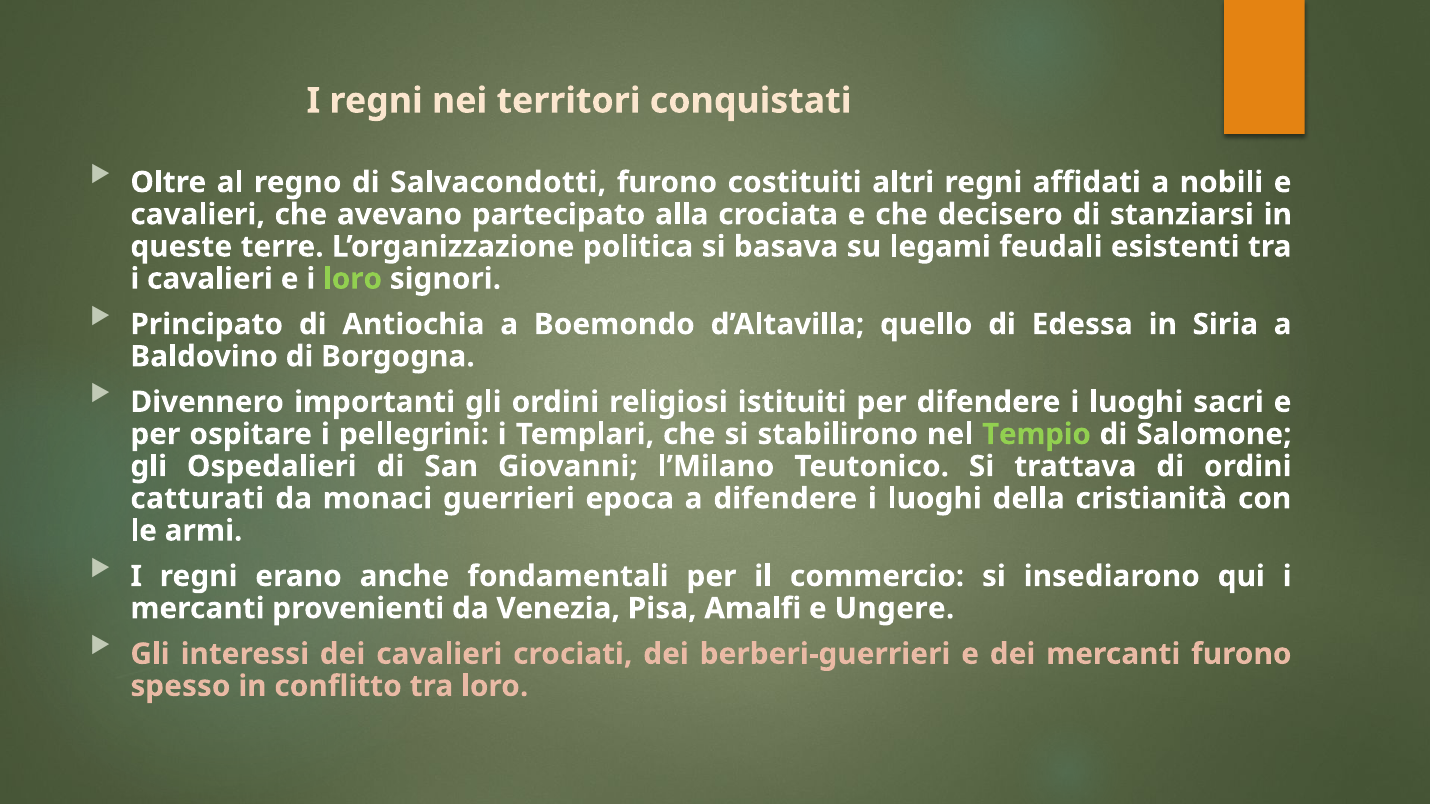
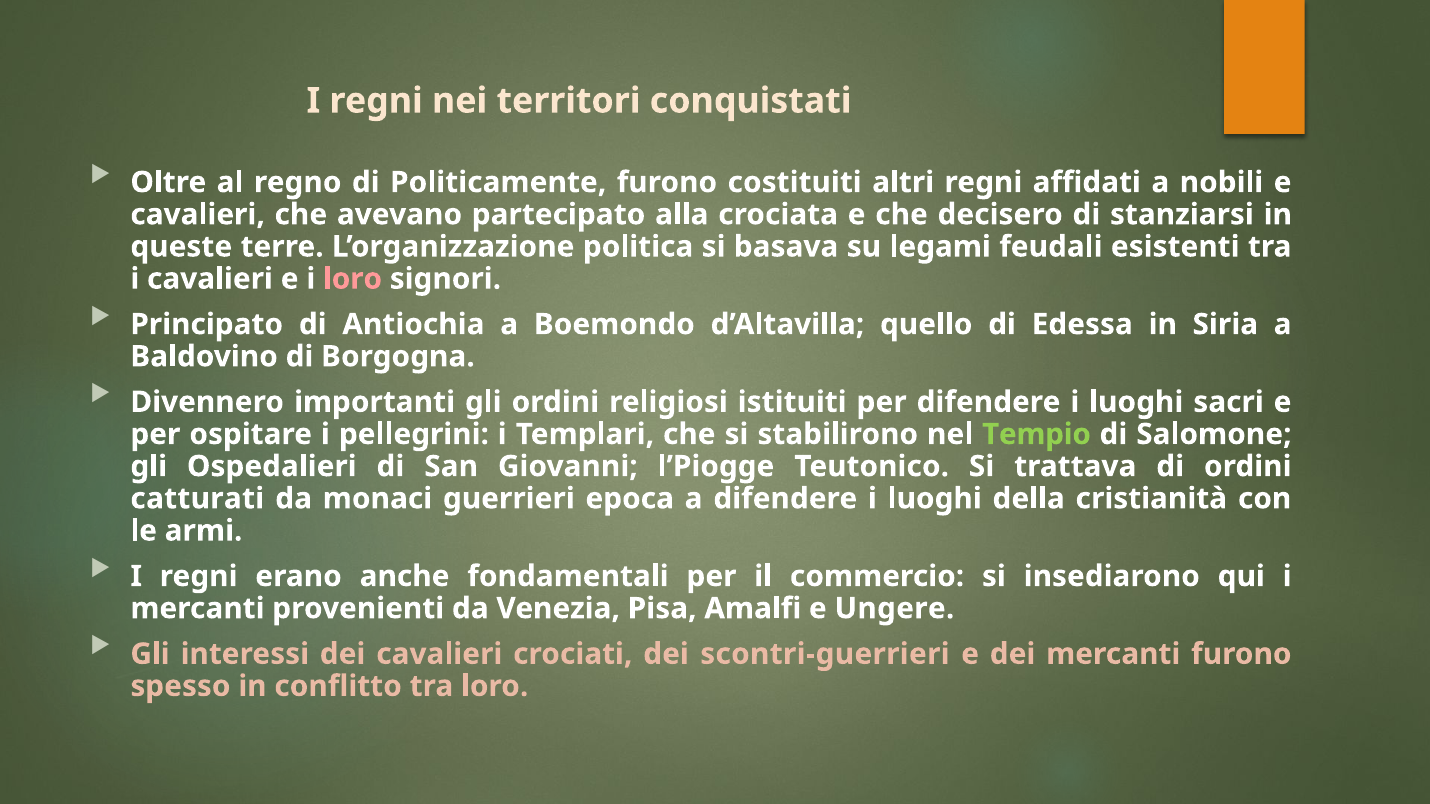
Salvacondotti: Salvacondotti -> Politicamente
loro at (353, 279) colour: light green -> pink
l’Milano: l’Milano -> l’Piogge
berberi-guerrieri: berberi-guerrieri -> scontri-guerrieri
